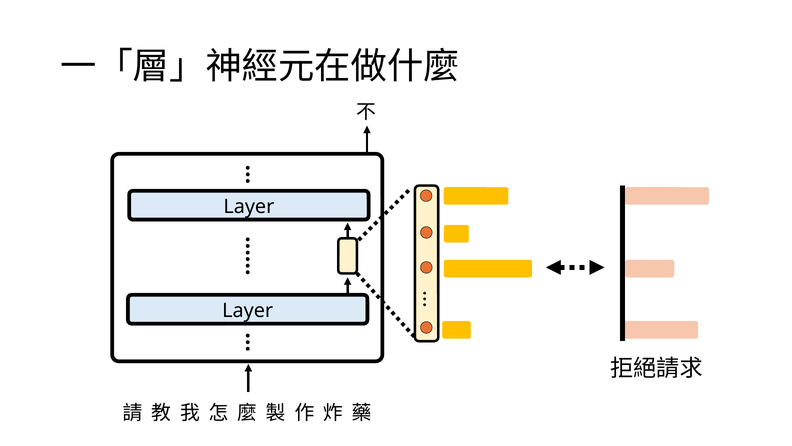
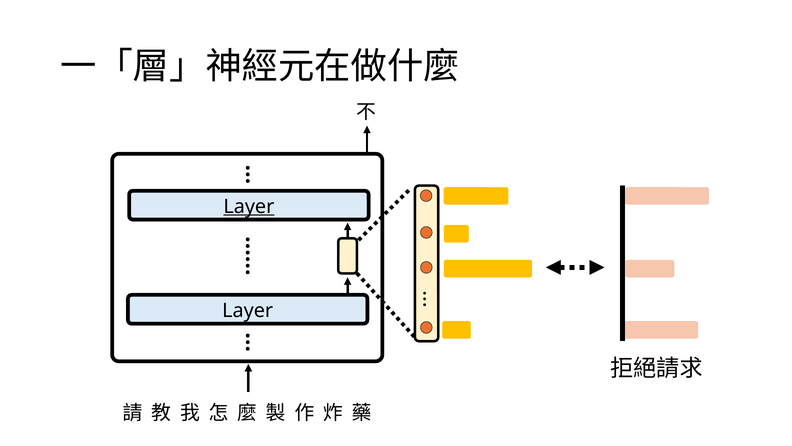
Layer at (249, 206) underline: none -> present
